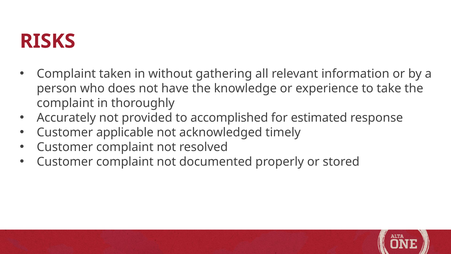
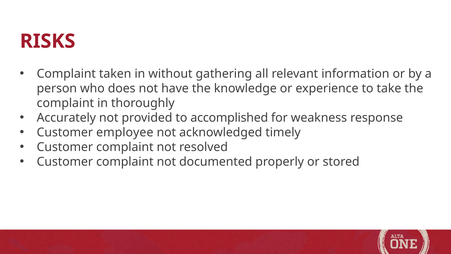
estimated: estimated -> weakness
applicable: applicable -> employee
